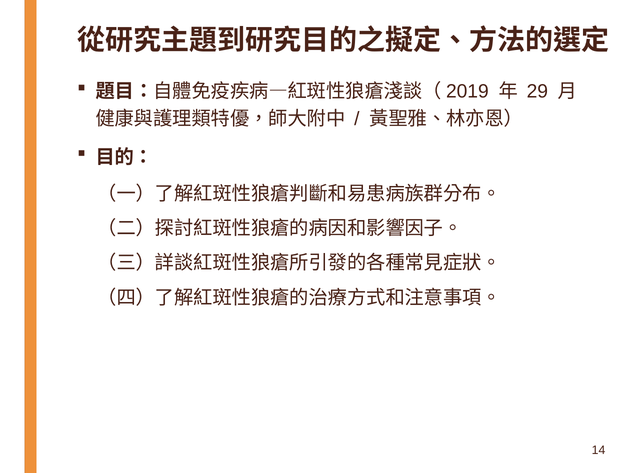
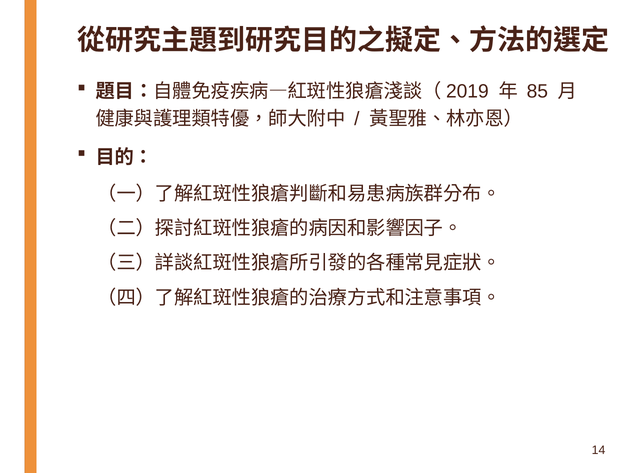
29: 29 -> 85
